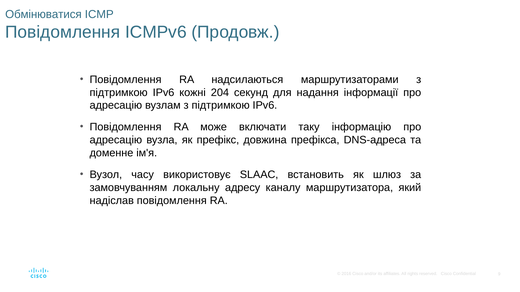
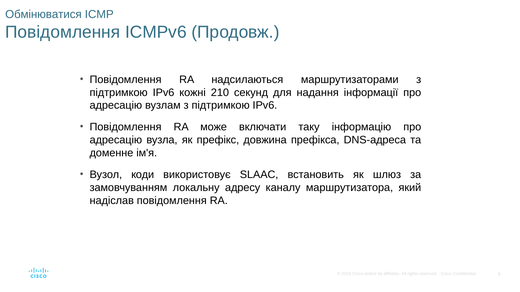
204: 204 -> 210
часу: часу -> коди
